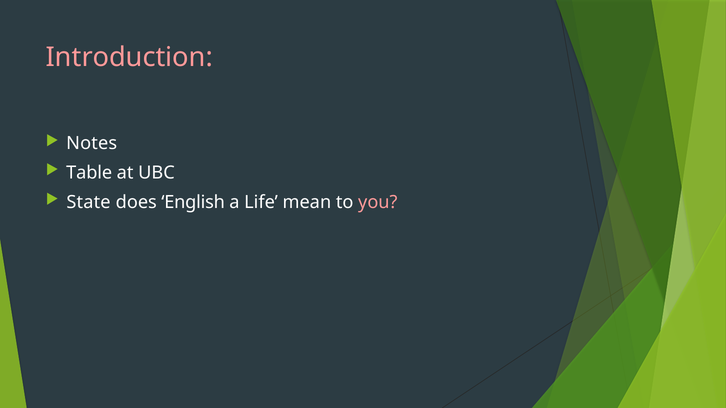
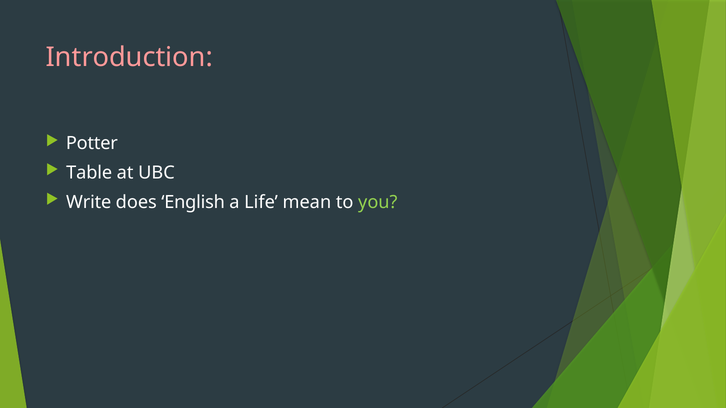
Notes: Notes -> Potter
State: State -> Write
you colour: pink -> light green
